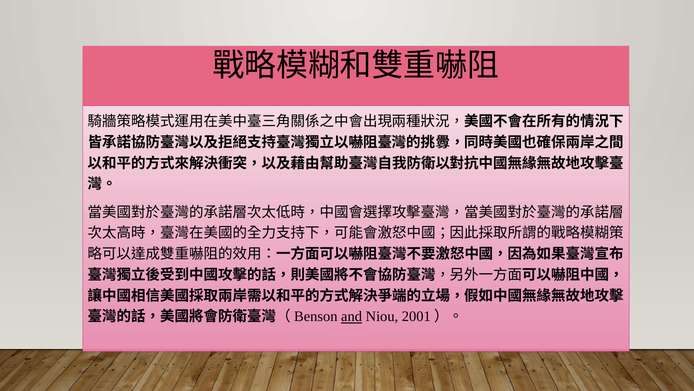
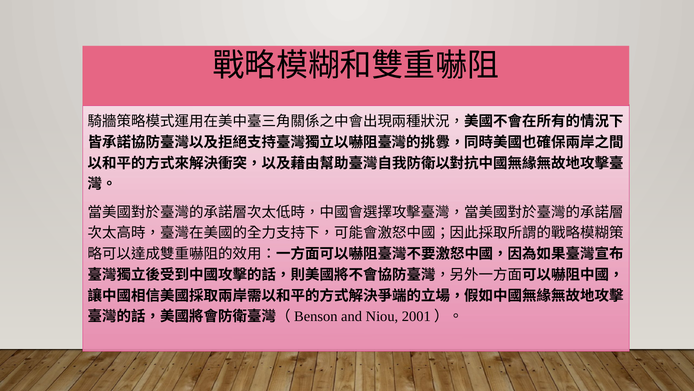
and underline: present -> none
